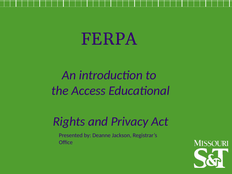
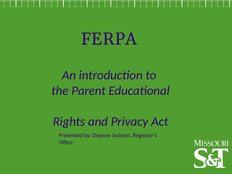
Access: Access -> Parent
